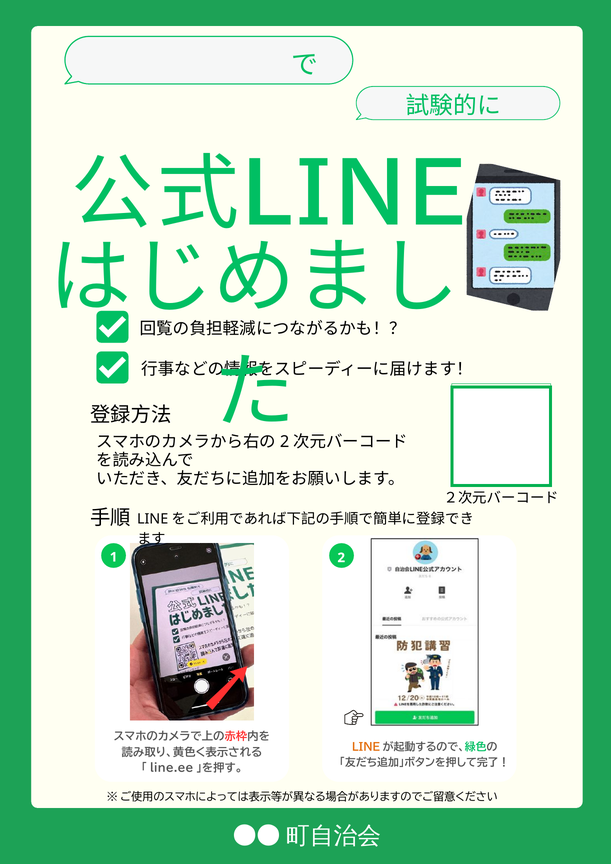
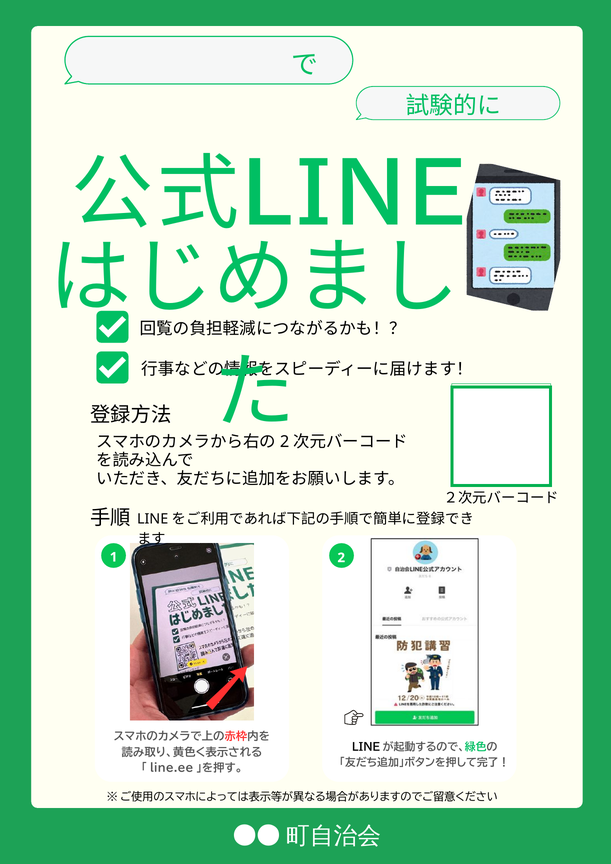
LINE at (366, 748) colour: orange -> black
